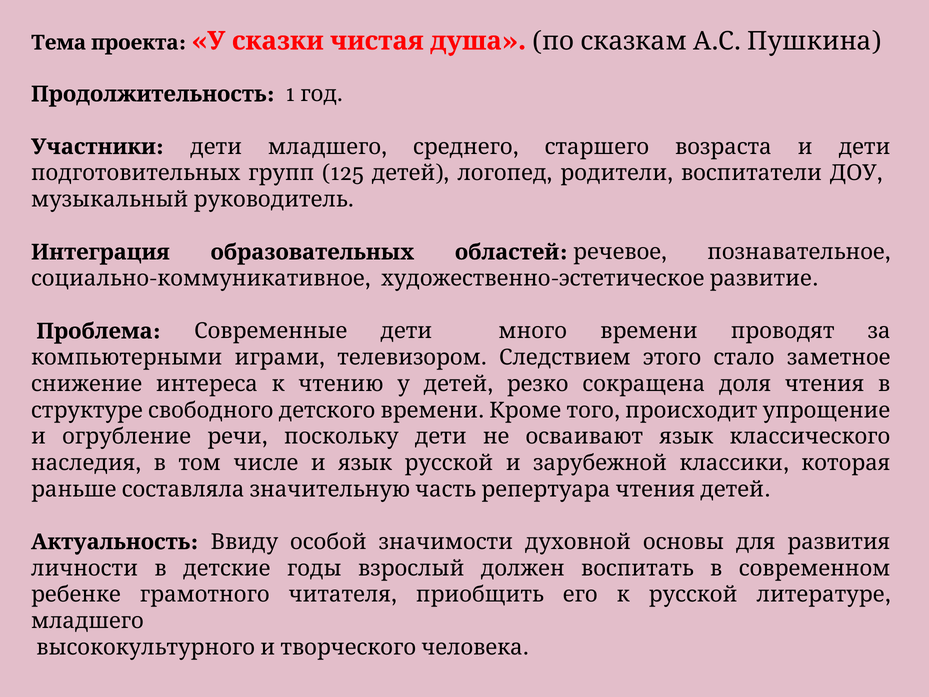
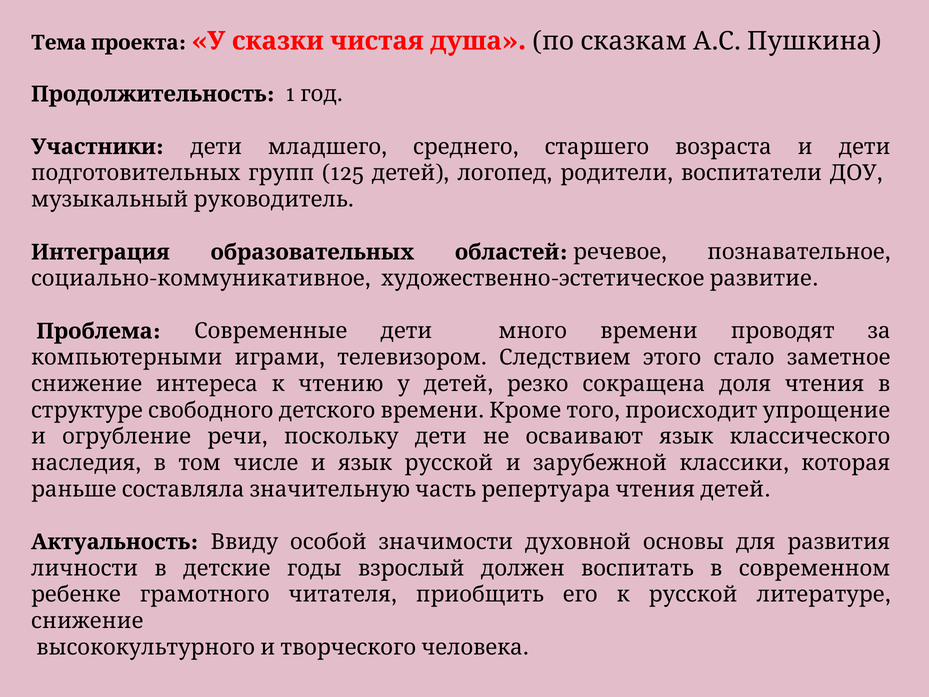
младшего at (87, 621): младшего -> снижение
